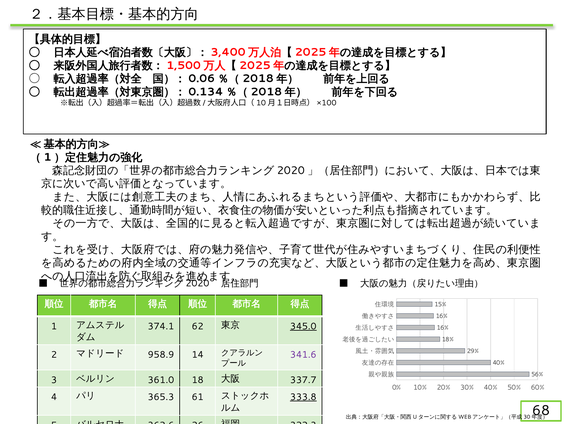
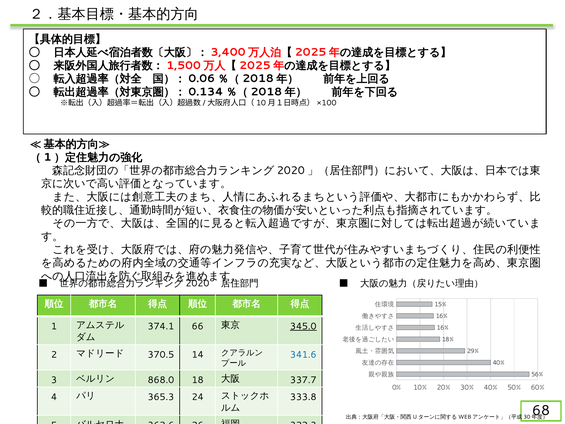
62: 62 -> 66
958.9: 958.9 -> 370.5
341.6 colour: purple -> blue
361.0: 361.0 -> 868.0
61: 61 -> 24
333.8 underline: present -> none
